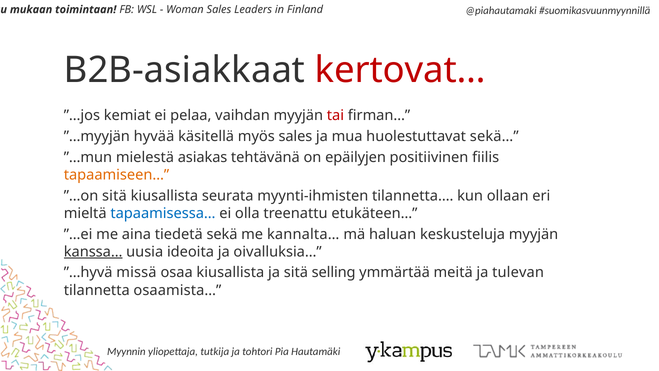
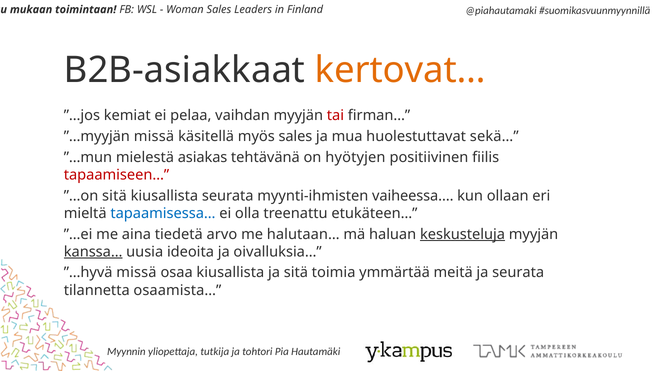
kertovat… colour: red -> orange
”…myyjän hyvää: hyvää -> missä
epäilyjen: epäilyjen -> hyötyjen
tapaamiseen… colour: orange -> red
tilannetta…: tilannetta… -> vaiheessa…
sekä: sekä -> arvo
kannalta…: kannalta… -> halutaan…
keskusteluja underline: none -> present
selling: selling -> toimia
ja tulevan: tulevan -> seurata
